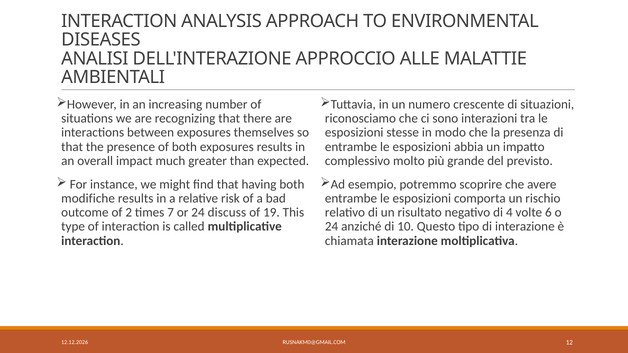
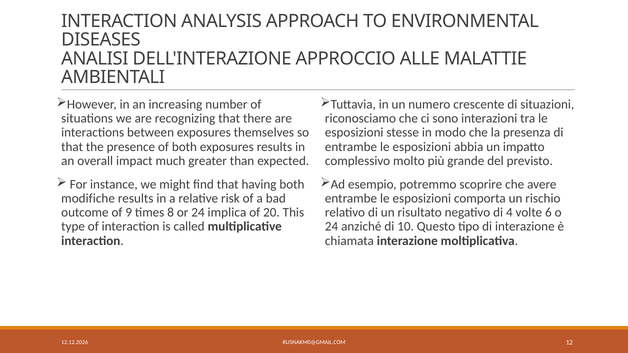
2: 2 -> 9
7: 7 -> 8
discuss: discuss -> implica
19: 19 -> 20
